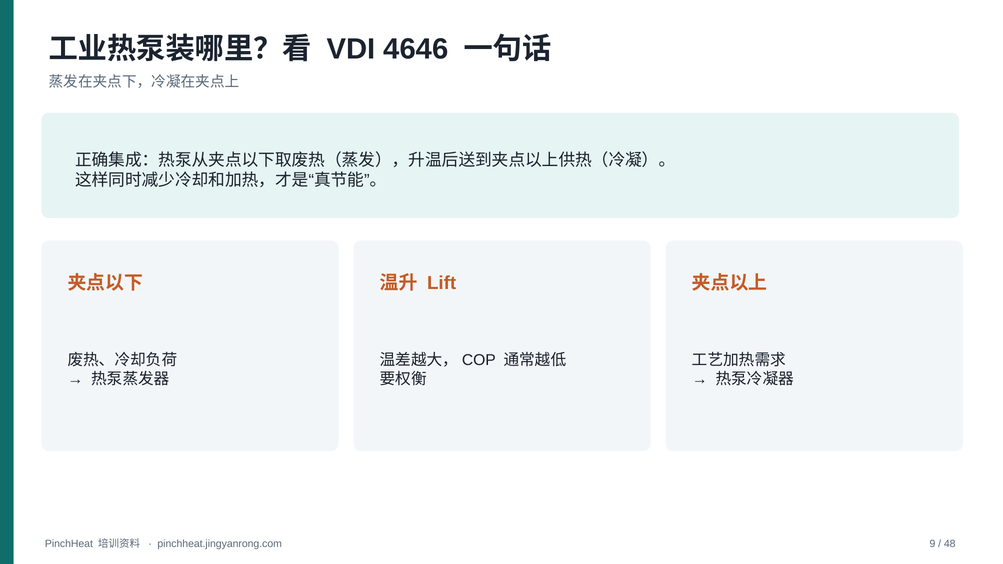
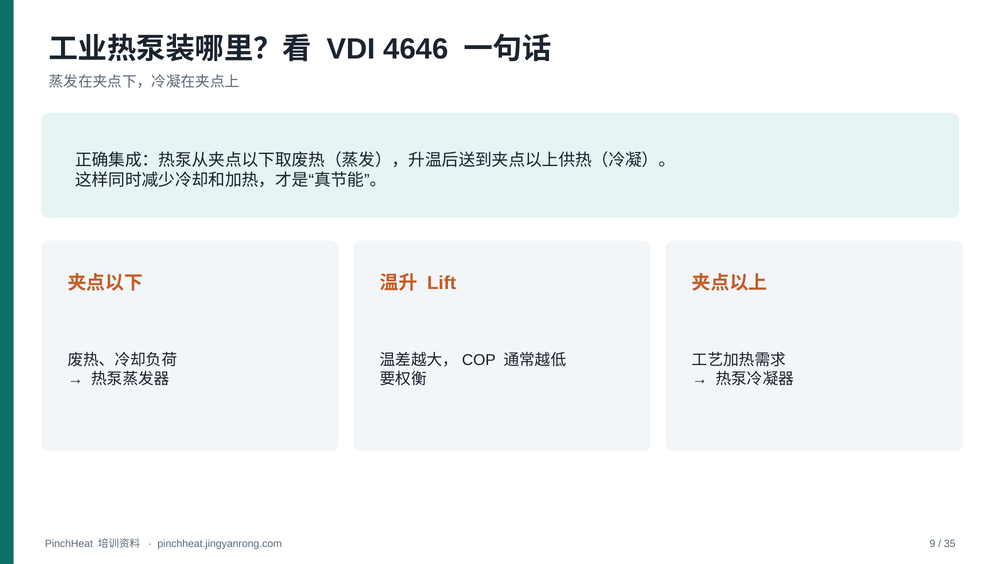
48: 48 -> 35
